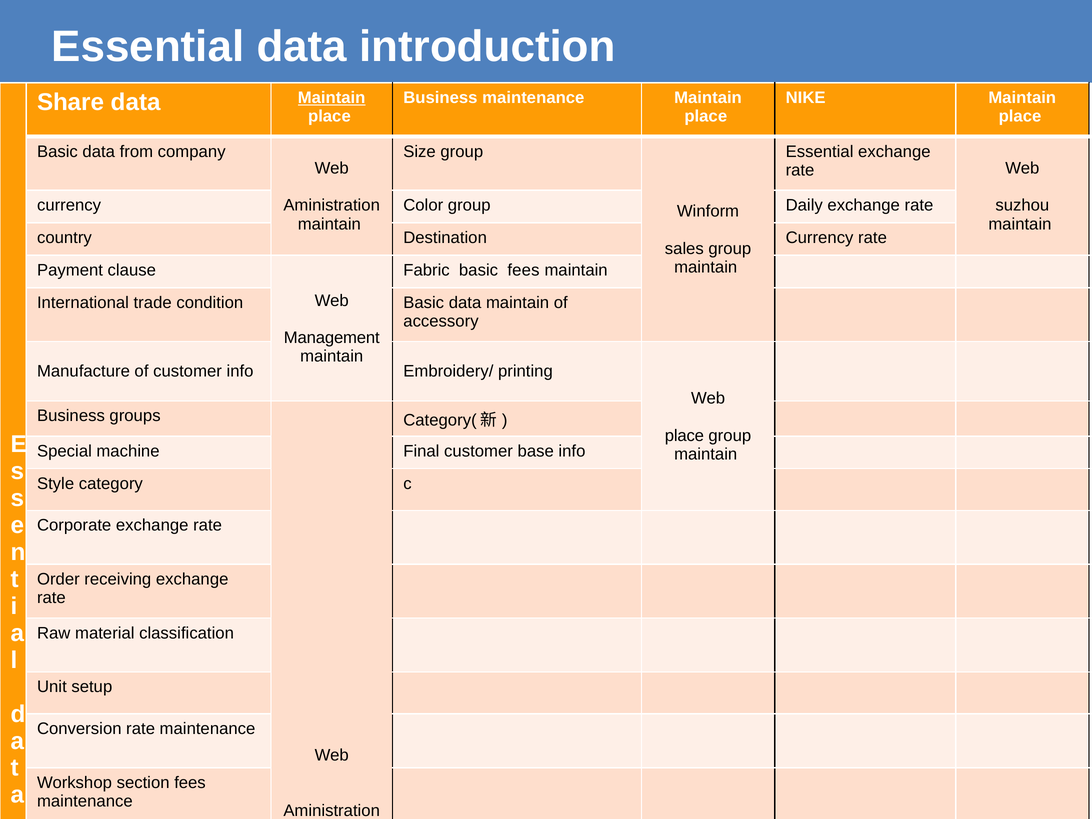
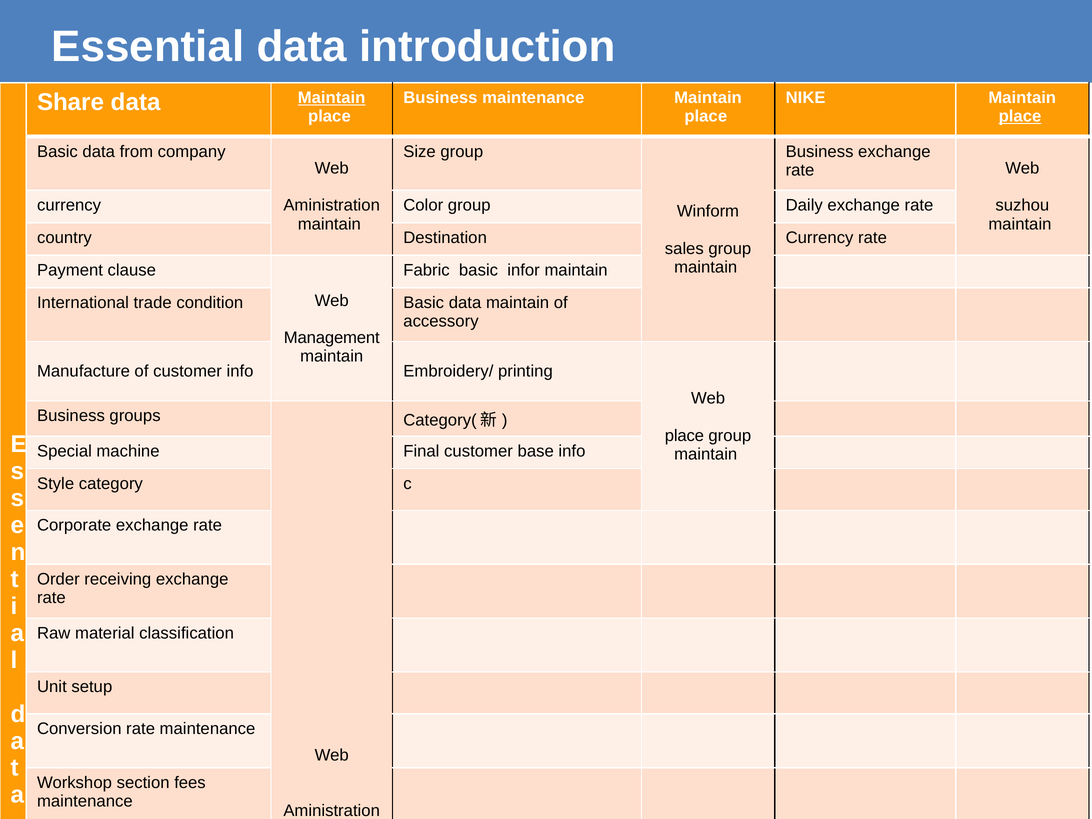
place at (1020, 116) underline: none -> present
Essential at (820, 152): Essential -> Business
basic fees: fees -> infor
